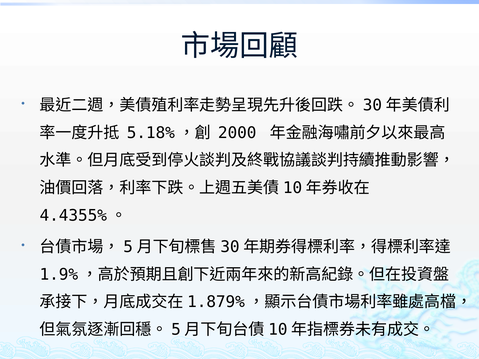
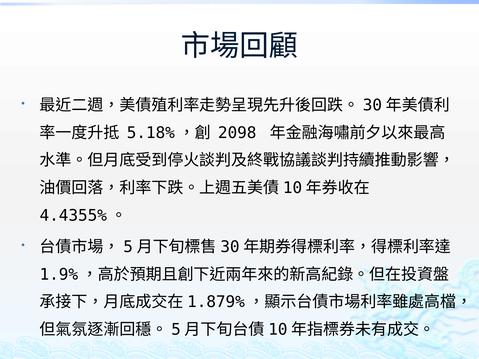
2000: 2000 -> 2098
